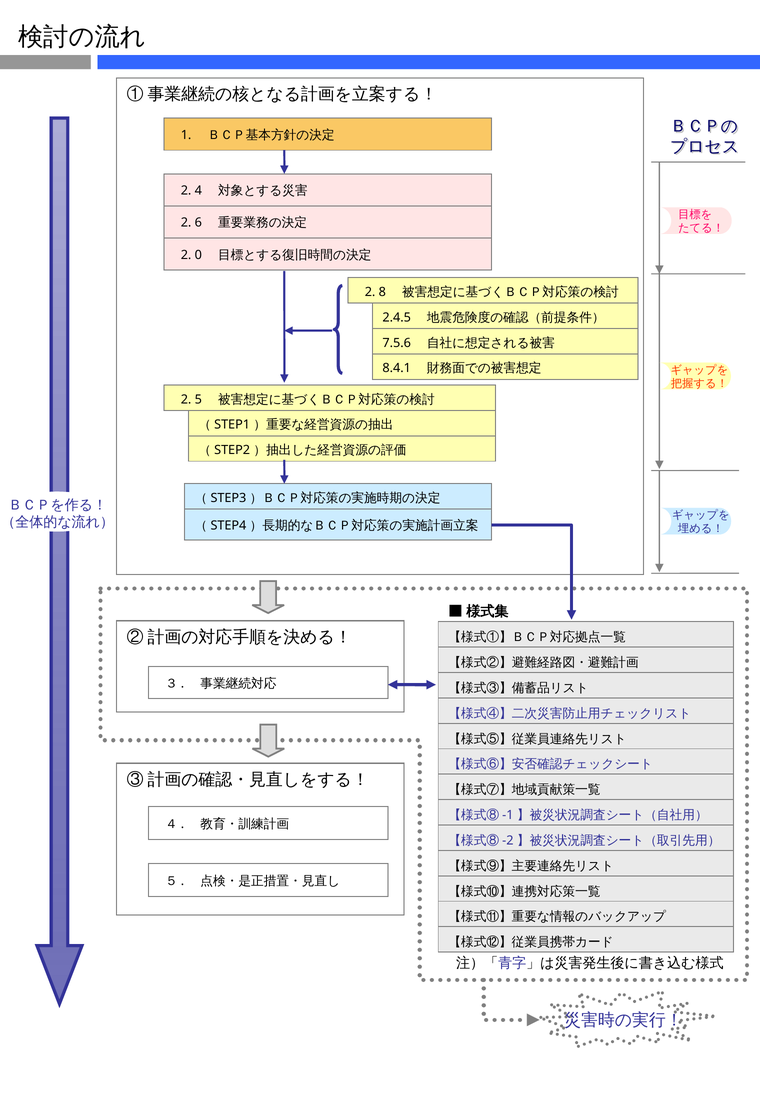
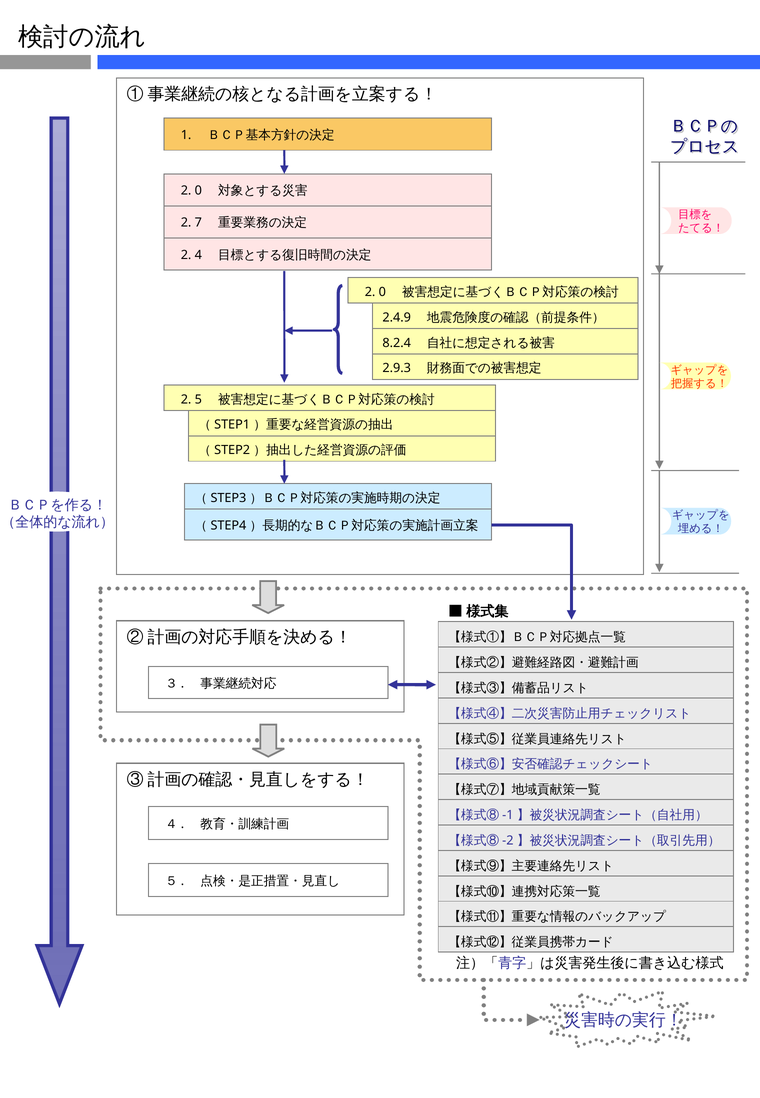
4 at (198, 191): 4 -> 0
6: 6 -> 7
0: 0 -> 4
8 at (382, 292): 8 -> 0
2.4.5: 2.4.5 -> 2.4.9
7.5.6: 7.5.6 -> 8.2.4
8.4.1: 8.4.1 -> 2.9.3
